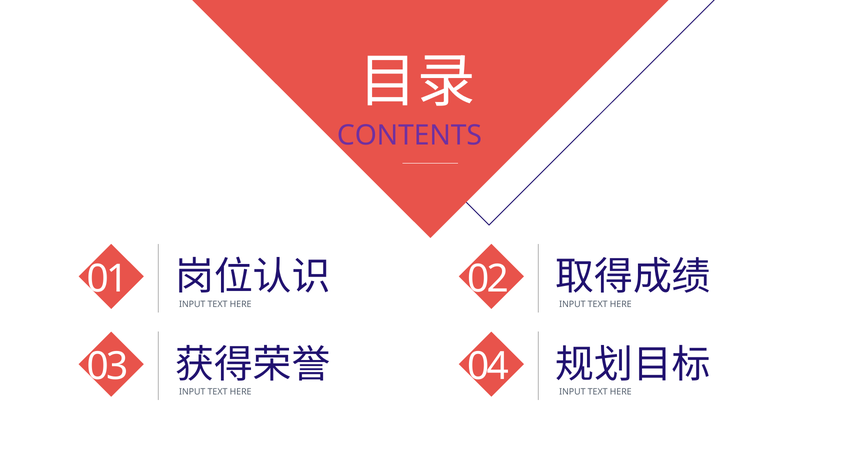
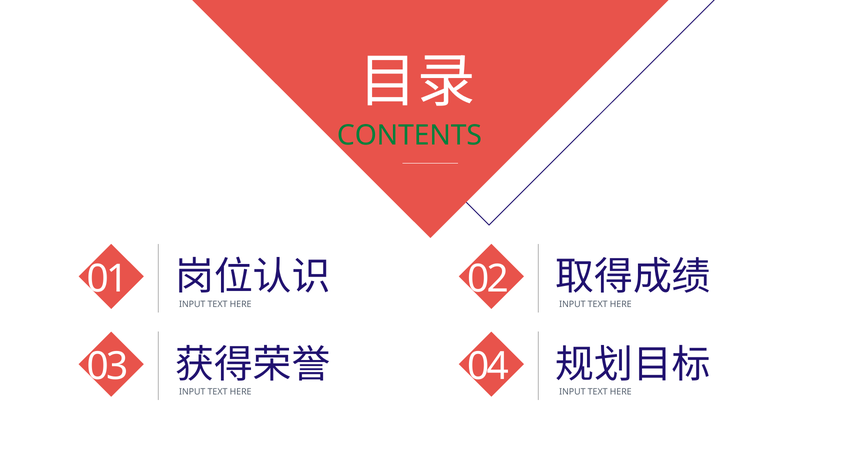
CONTENTS colour: purple -> green
